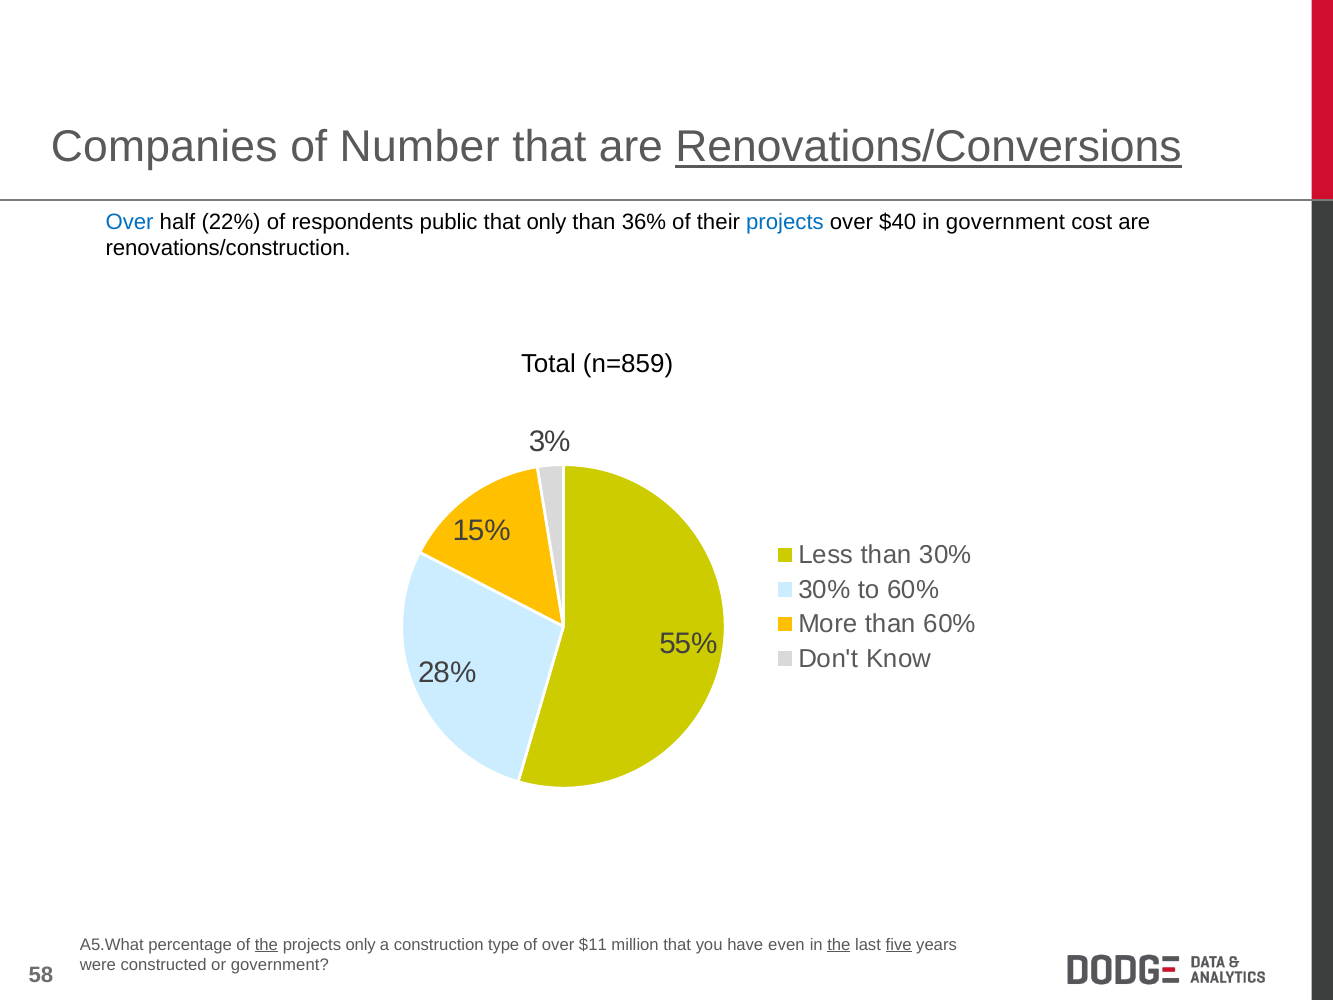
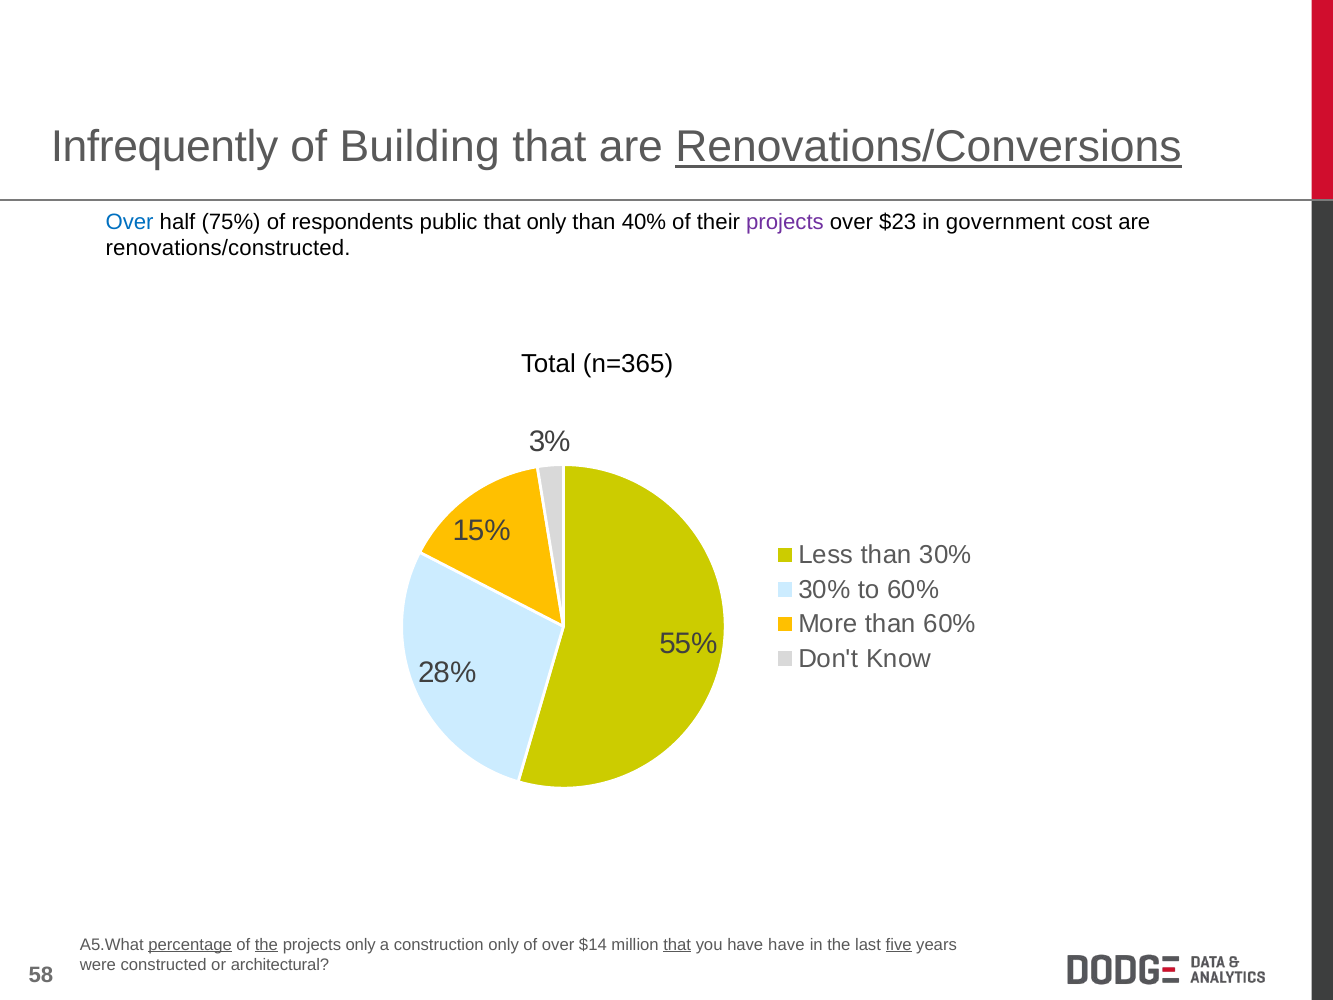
Companies: Companies -> Infrequently
Number: Number -> Building
22%: 22% -> 75%
36%: 36% -> 40%
projects at (785, 222) colour: blue -> purple
$40: $40 -> $23
renovations/construction: renovations/construction -> renovations/constructed
n=859: n=859 -> n=365
percentage underline: none -> present
construction type: type -> only
$11: $11 -> $14
that at (677, 944) underline: none -> present
have even: even -> have
the at (839, 944) underline: present -> none
or government: government -> architectural
